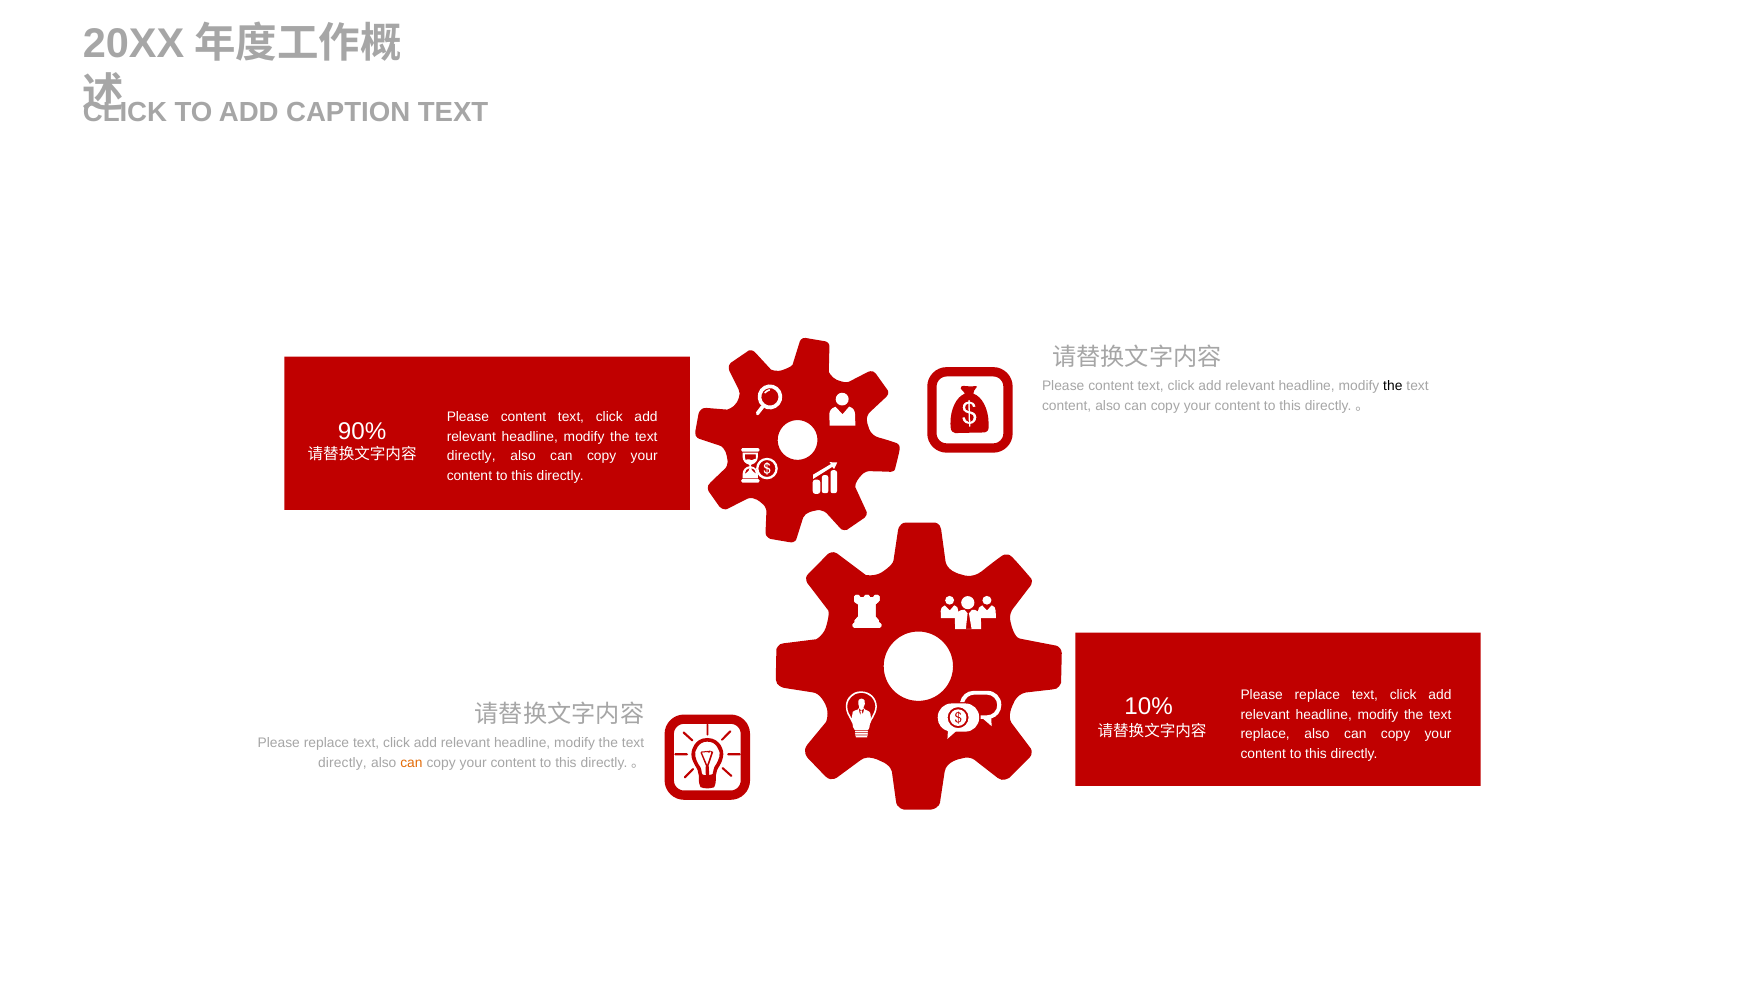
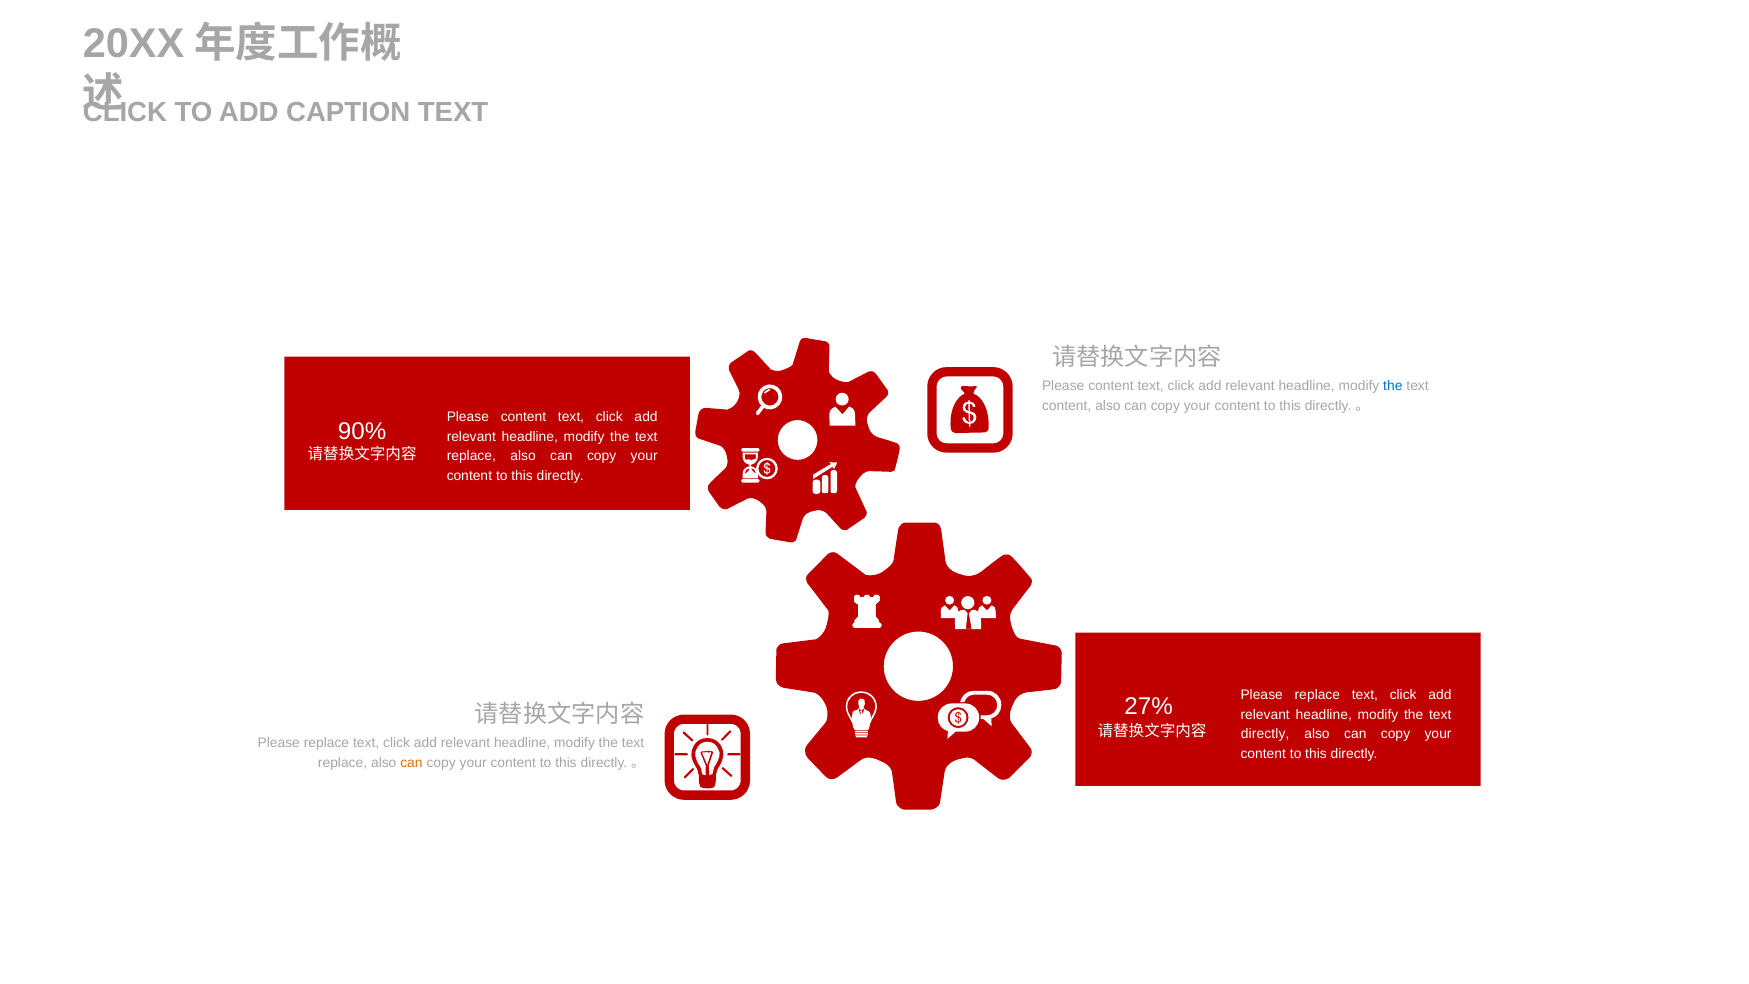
the at (1393, 386) colour: black -> blue
directly at (471, 456): directly -> replace
10%: 10% -> 27%
replace at (1265, 734): replace -> directly
directly at (342, 762): directly -> replace
